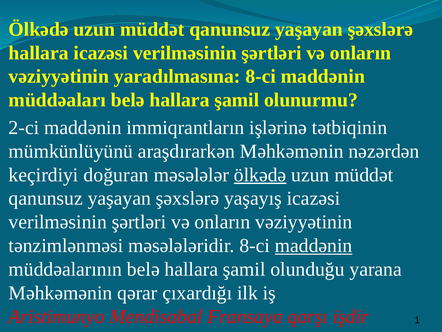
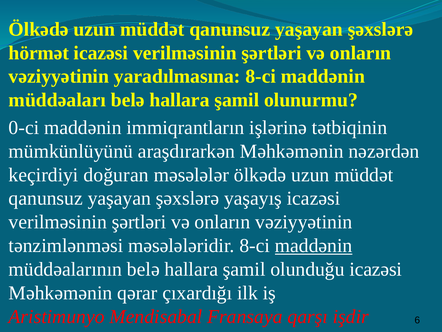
hallara at (39, 53): hallara -> hörmət
2-ci: 2-ci -> 0-ci
ölkədə at (260, 175) underline: present -> none
olunduğu yarana: yarana -> icazəsi
1: 1 -> 6
